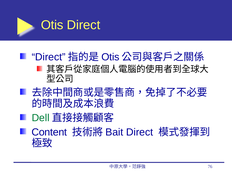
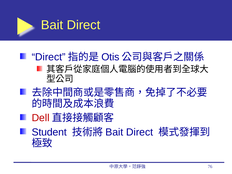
Otis at (52, 25): Otis -> Bait
Dell colour: green -> red
Content: Content -> Student
